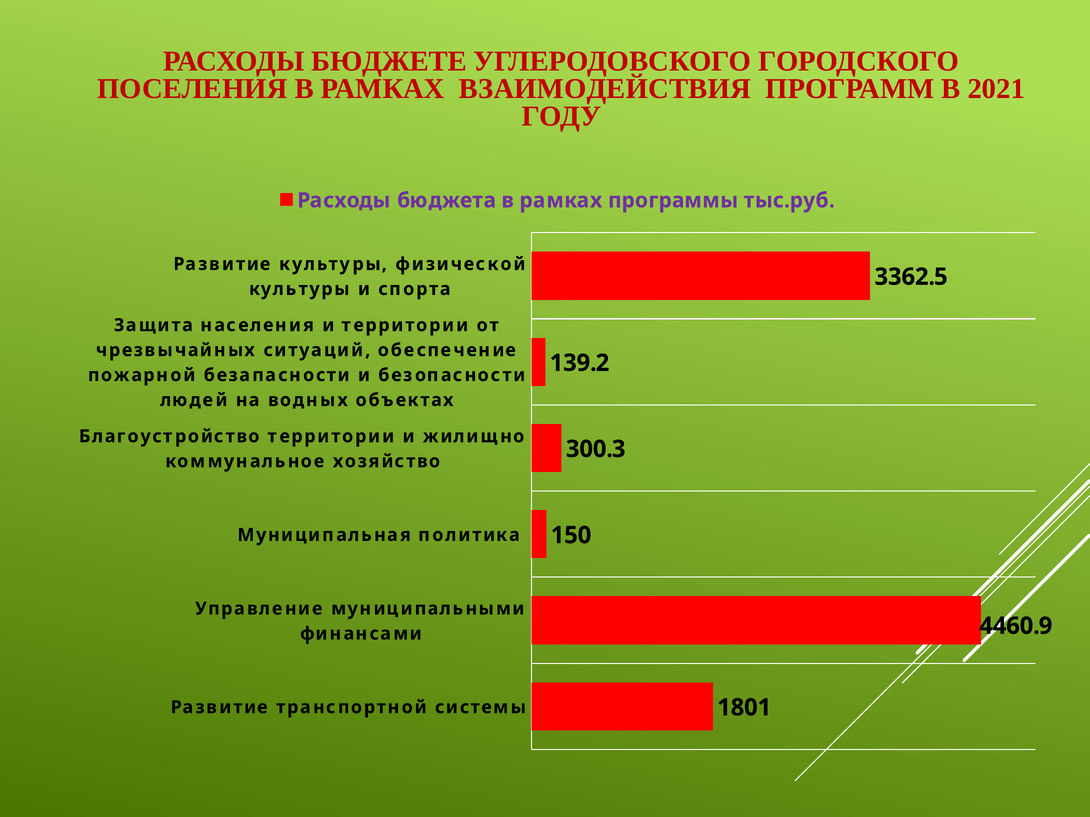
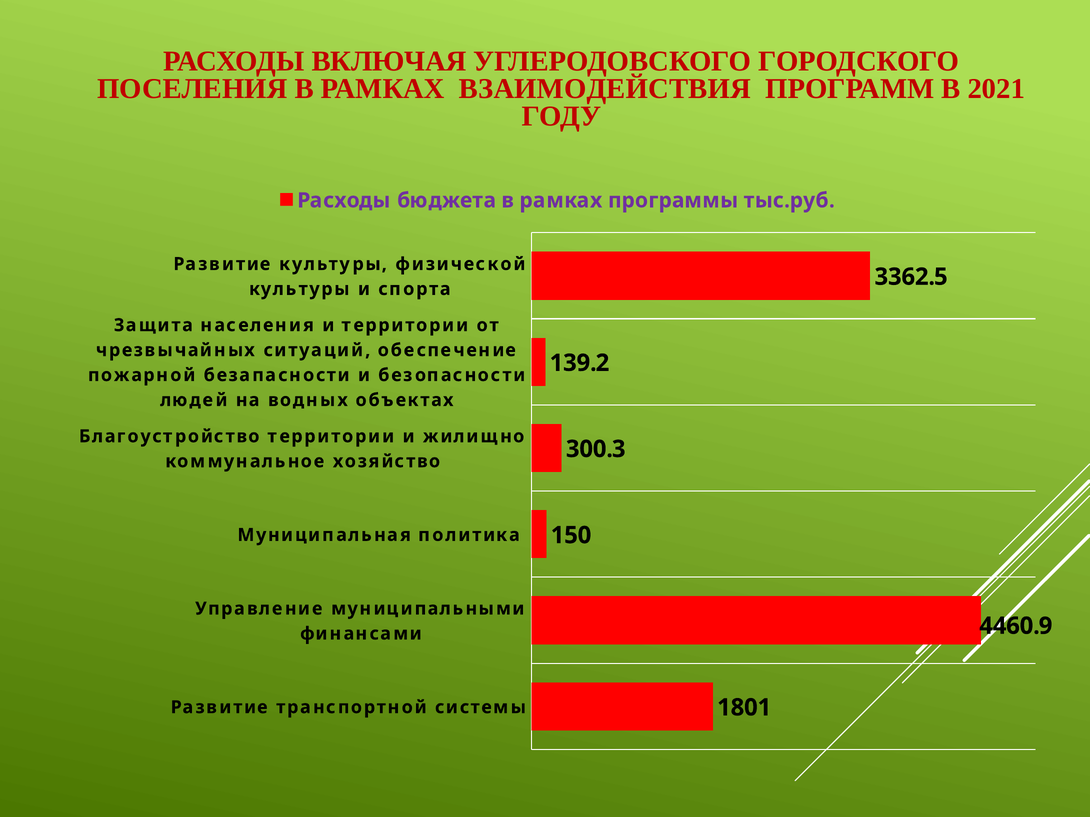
БЮДЖЕТЕ: БЮДЖЕТЕ -> ВКЛЮЧАЯ
